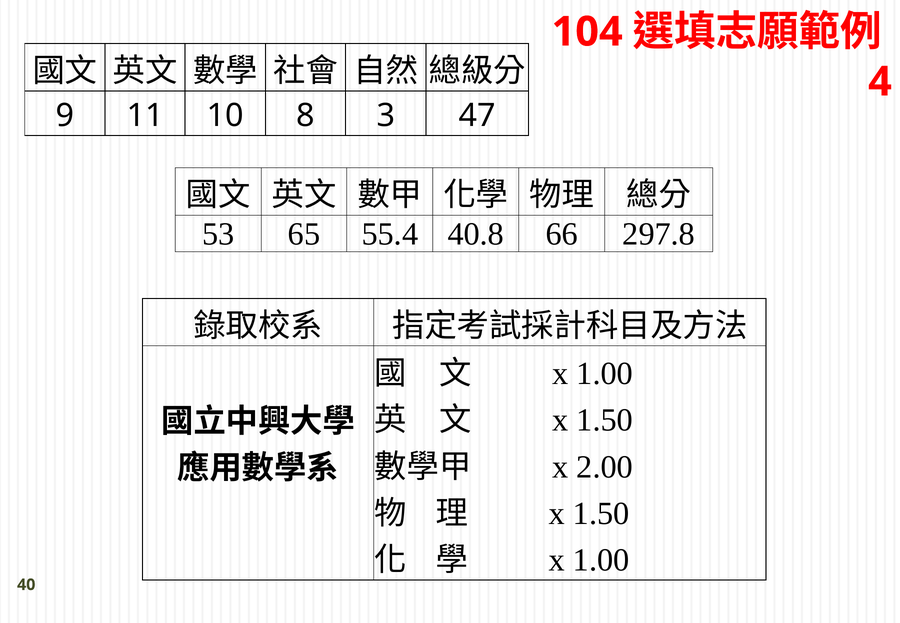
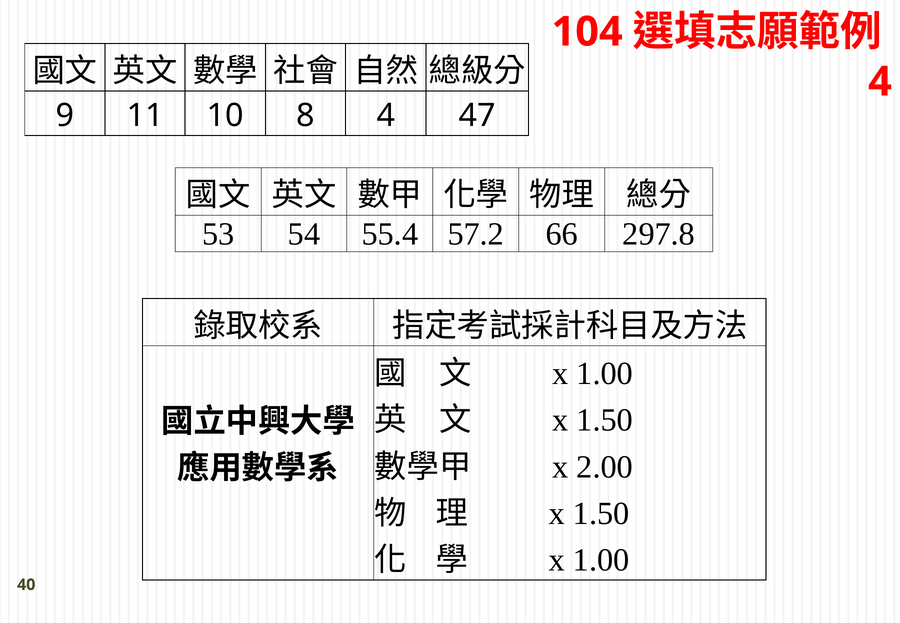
8 3: 3 -> 4
65: 65 -> 54
40.8: 40.8 -> 57.2
